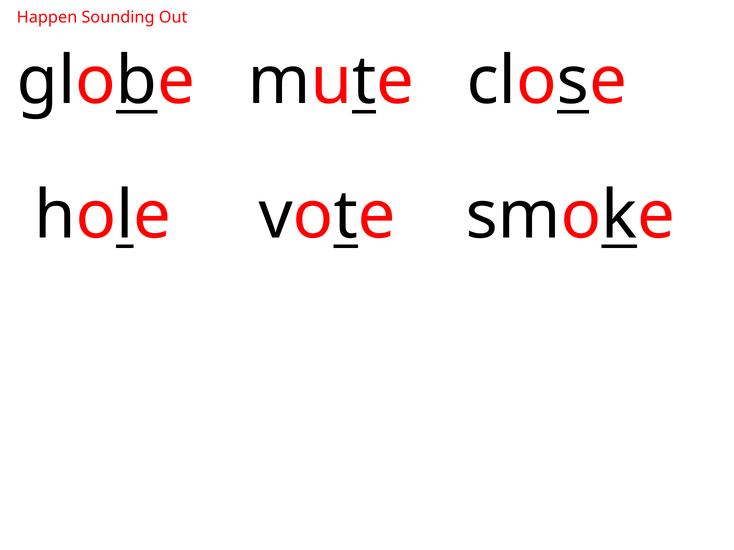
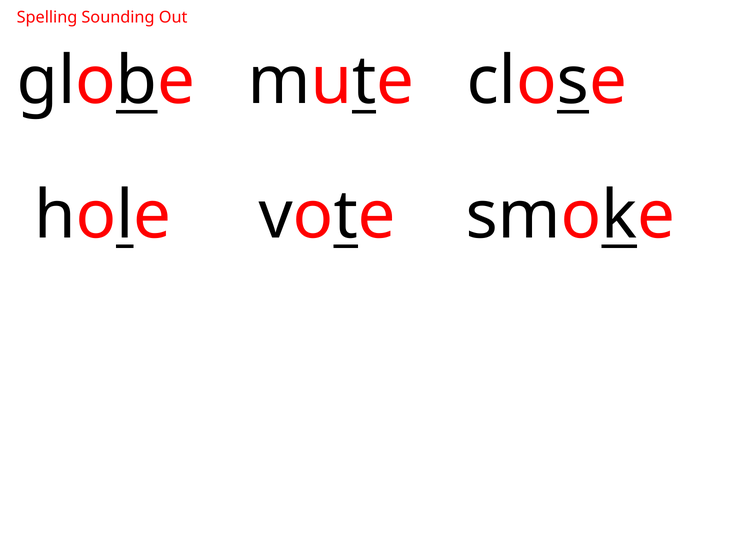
Happen: Happen -> Spelling
